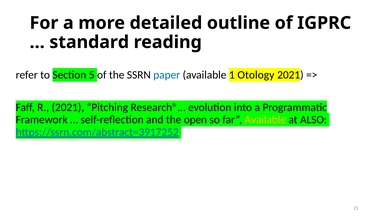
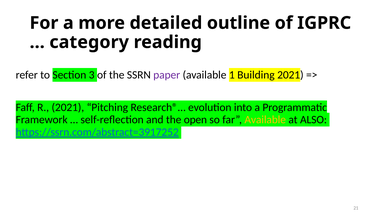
standard: standard -> category
5: 5 -> 3
paper colour: blue -> purple
Otology: Otology -> Building
